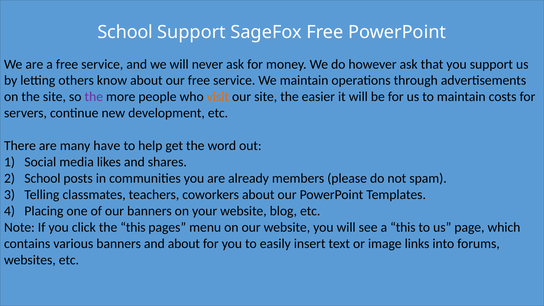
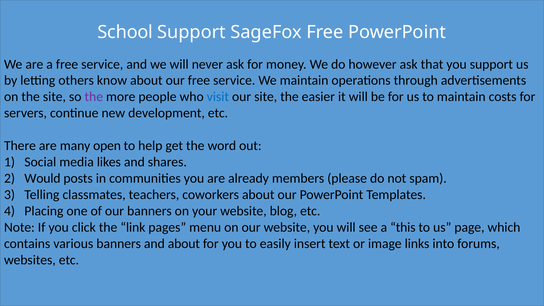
visit colour: orange -> blue
have: have -> open
School at (42, 178): School -> Would
the this: this -> link
